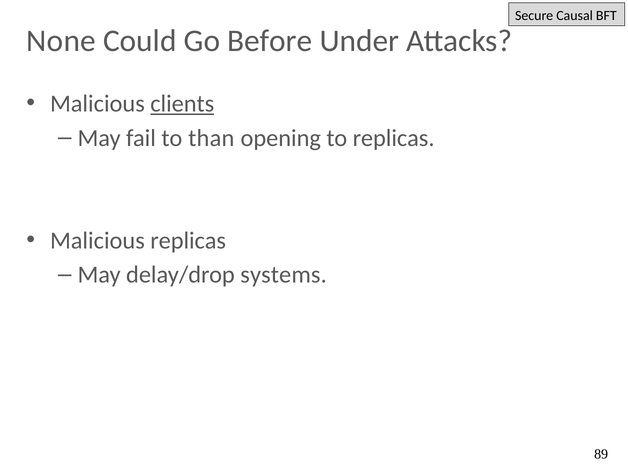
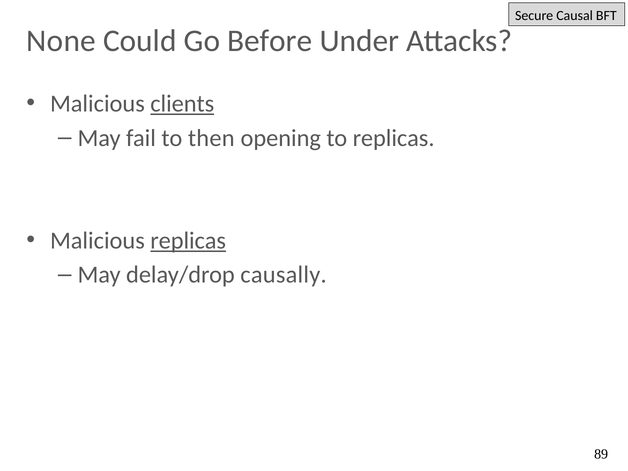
than: than -> then
replicas at (188, 241) underline: none -> present
systems: systems -> causally
